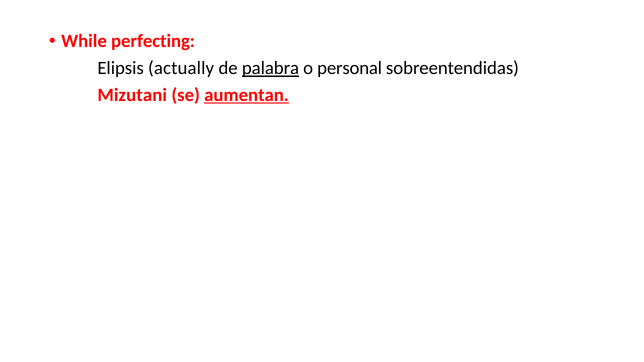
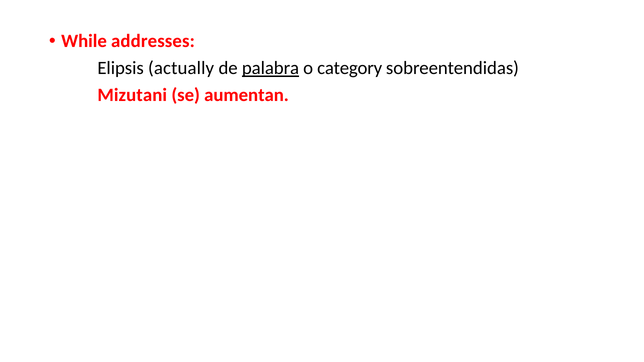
perfecting: perfecting -> addresses
personal: personal -> category
aumentan underline: present -> none
